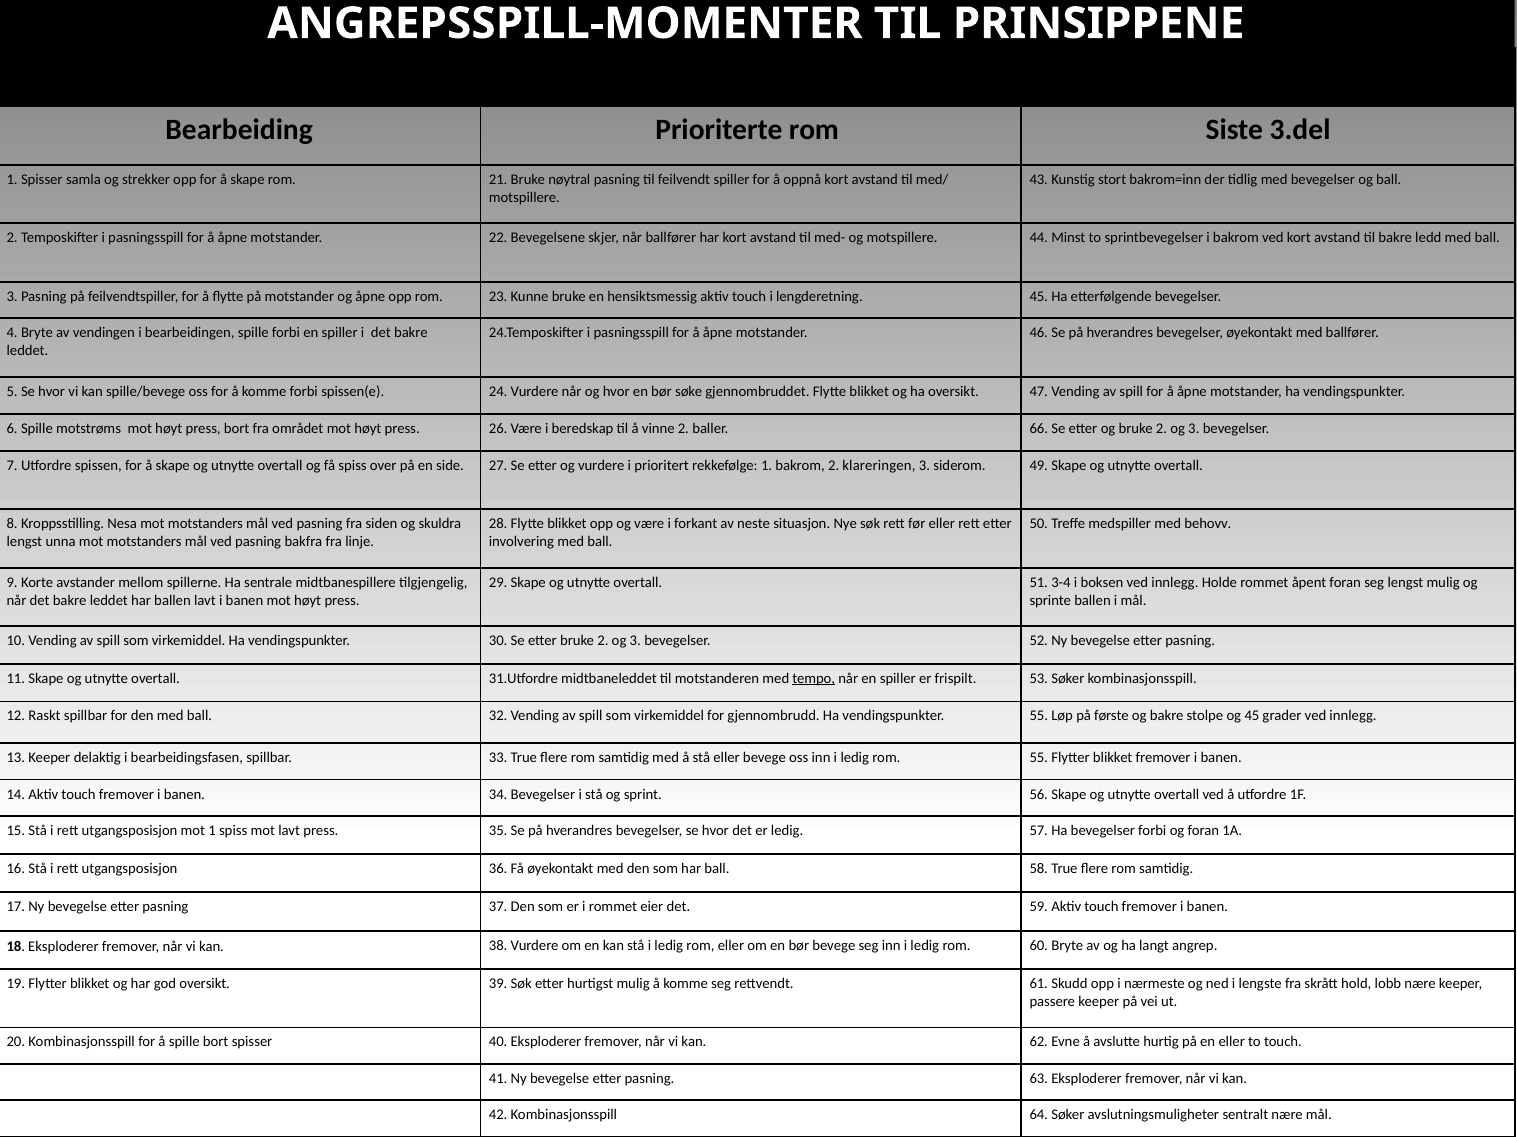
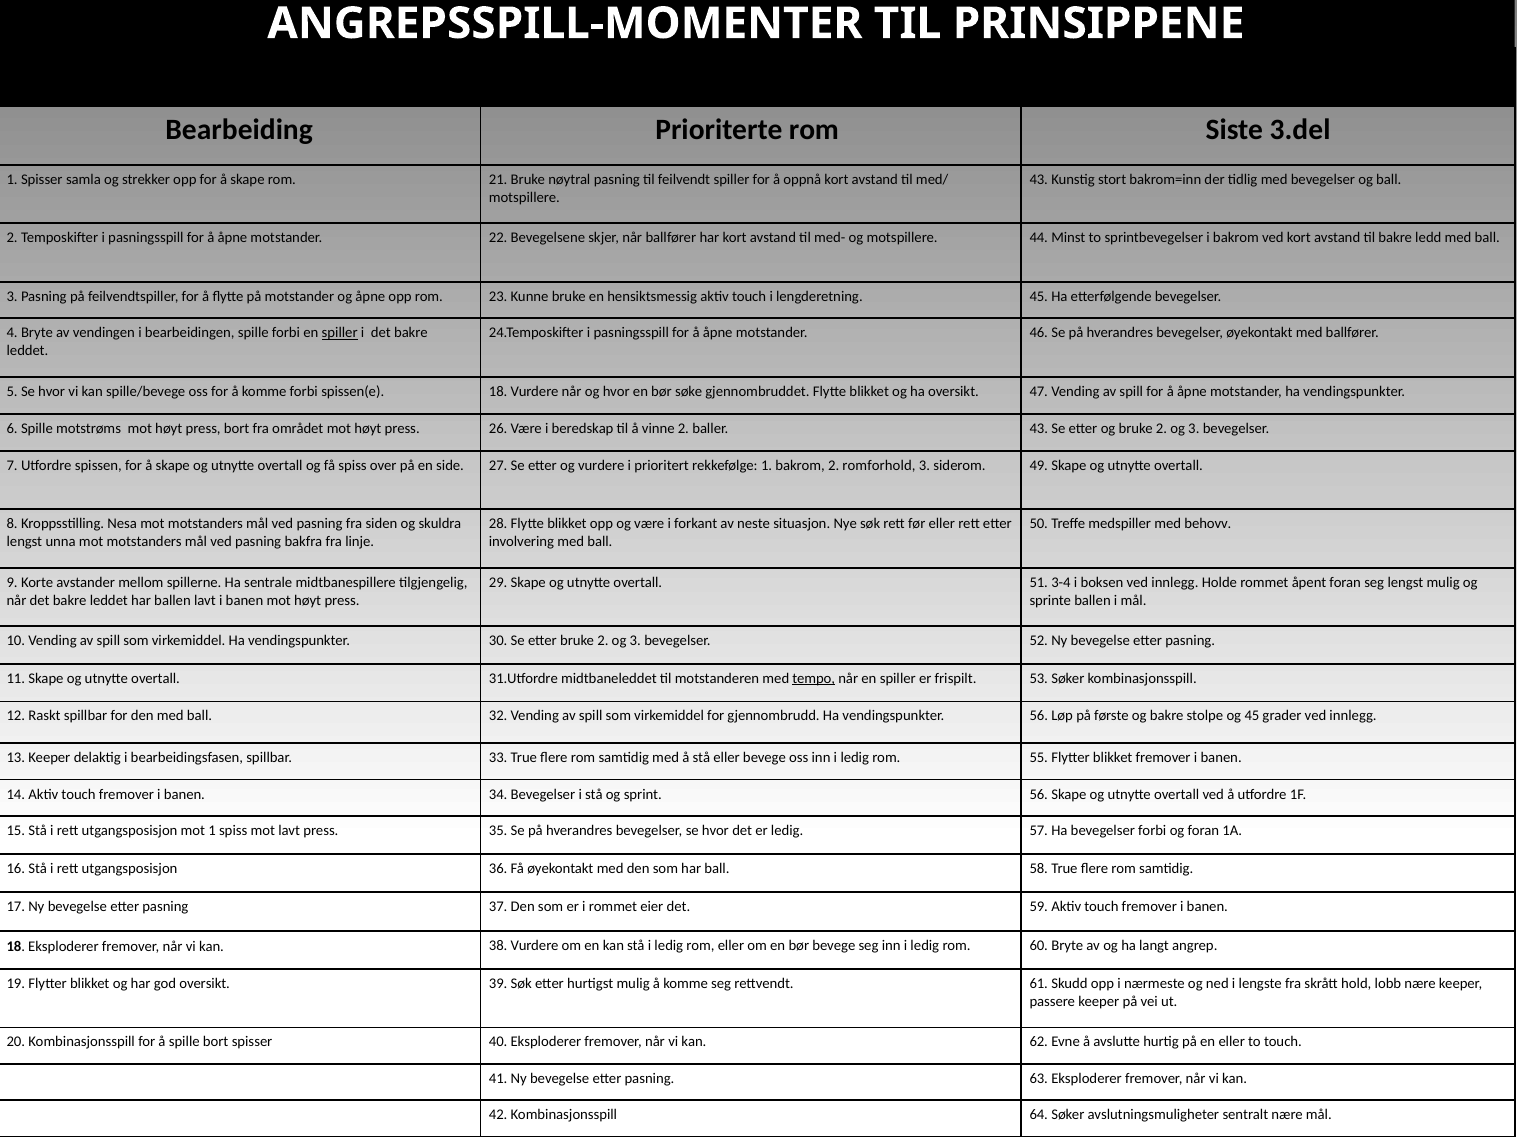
spiller at (340, 333) underline: none -> present
spissen(e 24: 24 -> 18
baller 66: 66 -> 43
klareringen: klareringen -> romforhold
vendingspunkter 55: 55 -> 56
